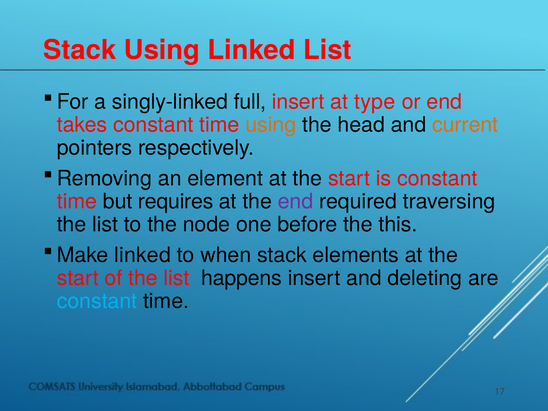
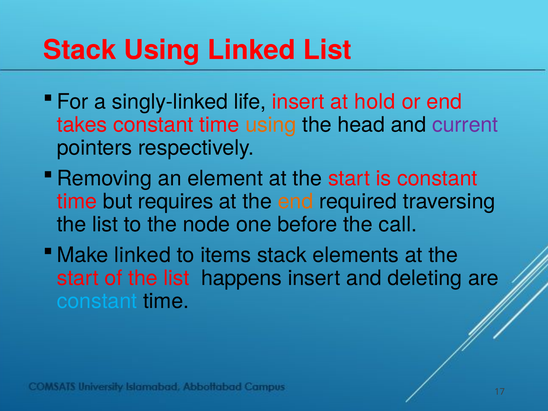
full: full -> life
type: type -> hold
current colour: orange -> purple
end at (296, 201) colour: purple -> orange
this: this -> call
when: when -> items
